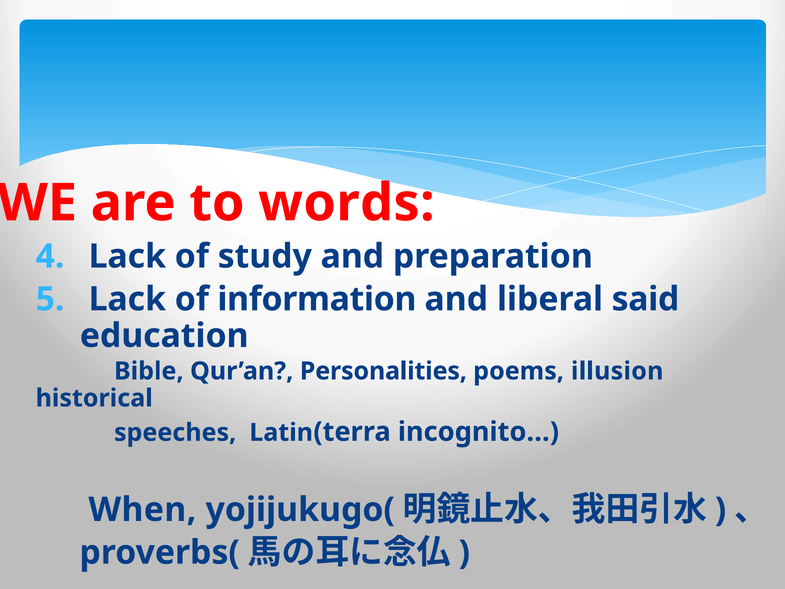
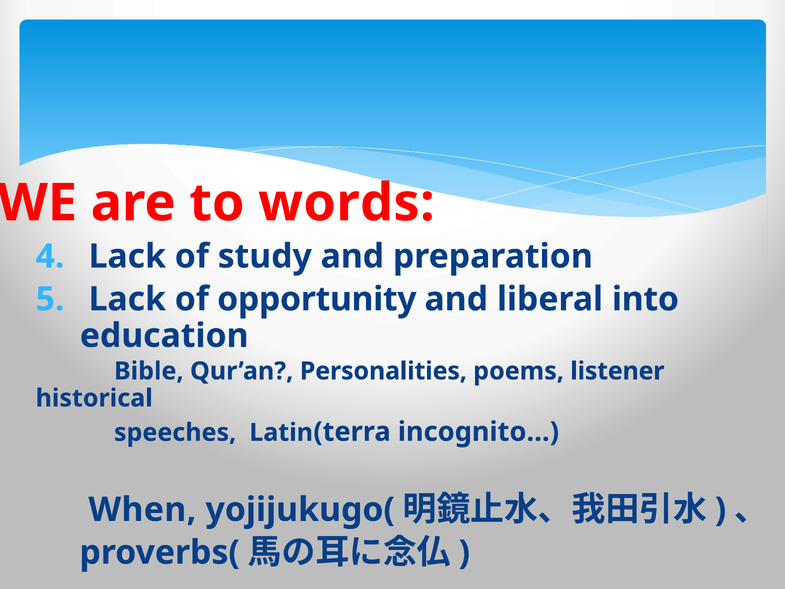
information: information -> opportunity
said: said -> into
illusion: illusion -> listener
